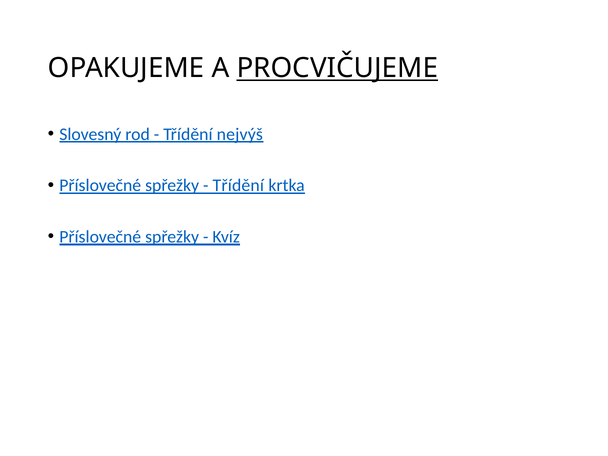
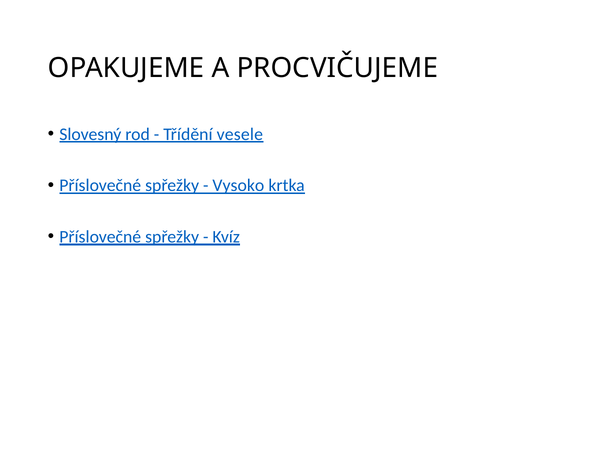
PROCVIČUJEME underline: present -> none
nejvýš: nejvýš -> vesele
Třídění at (238, 186): Třídění -> Vysoko
